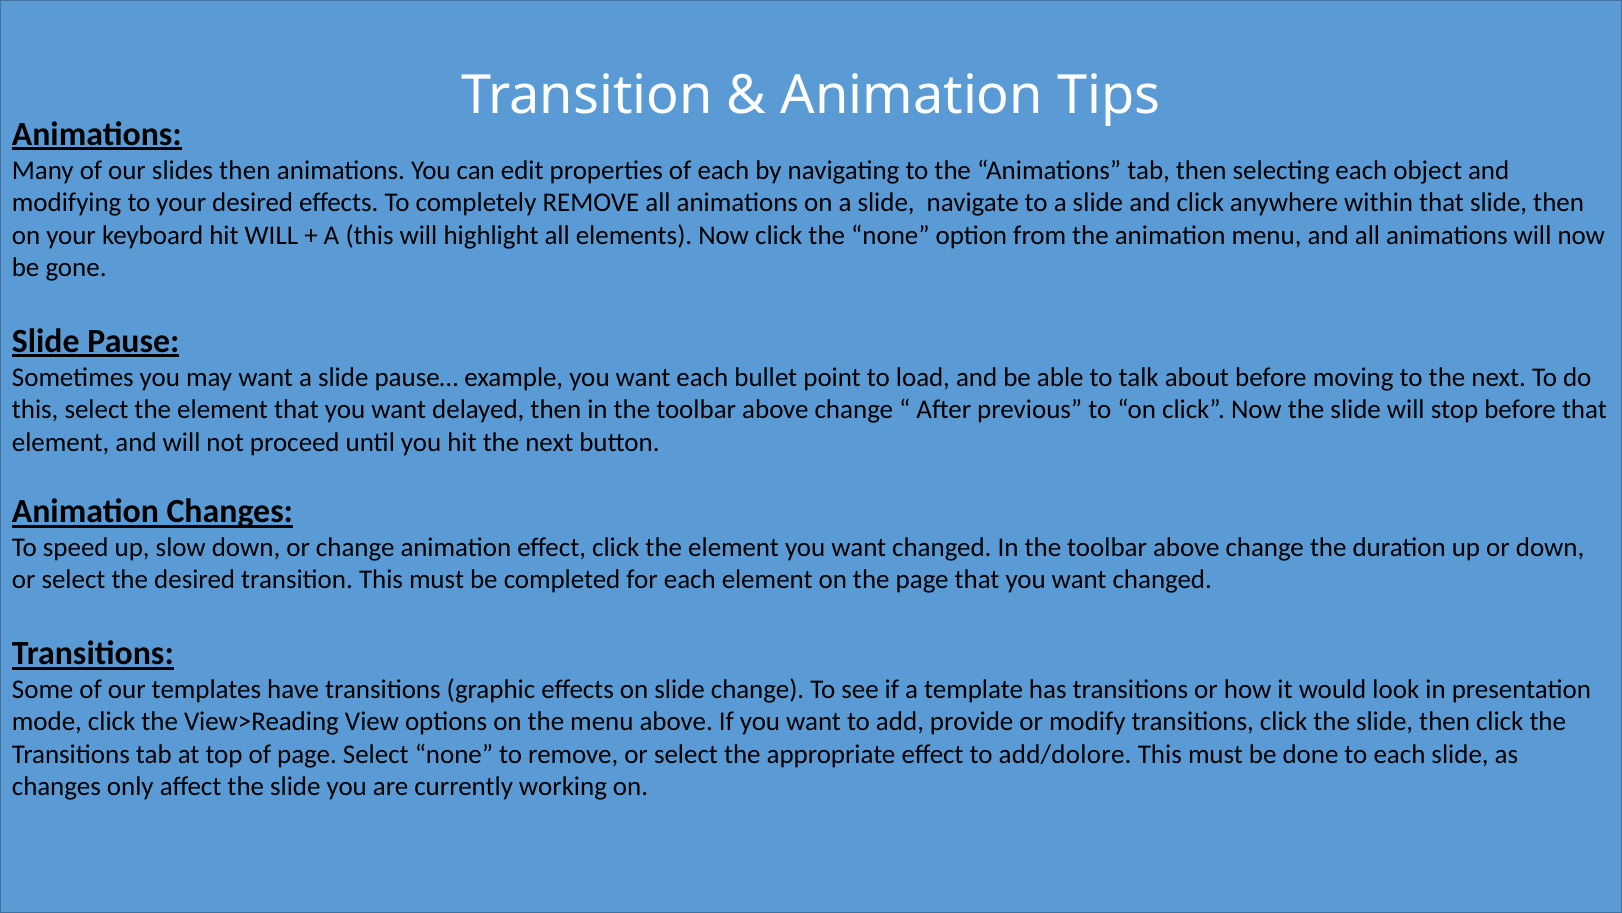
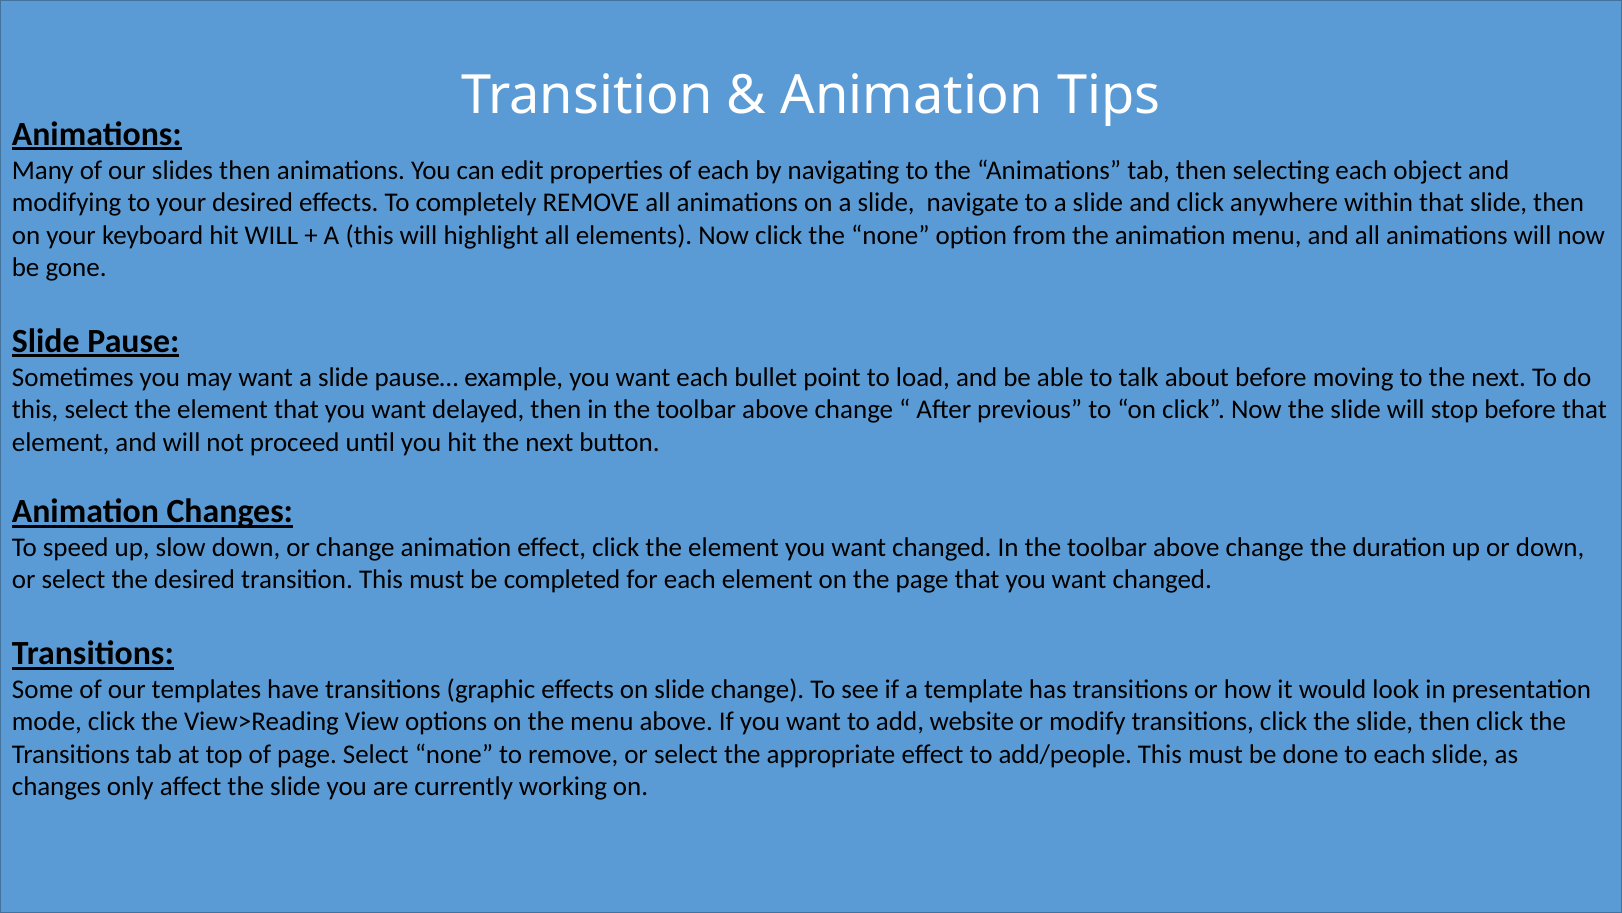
provide: provide -> website
add/dolore: add/dolore -> add/people
